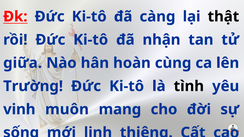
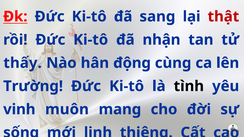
càng: càng -> sang
thật colour: black -> red
giữa: giữa -> thấy
hoàn: hoàn -> động
